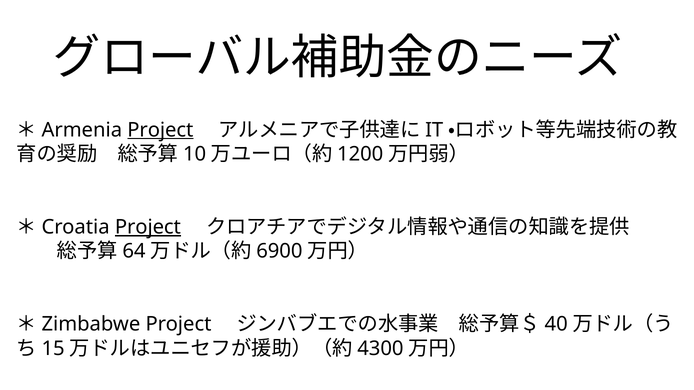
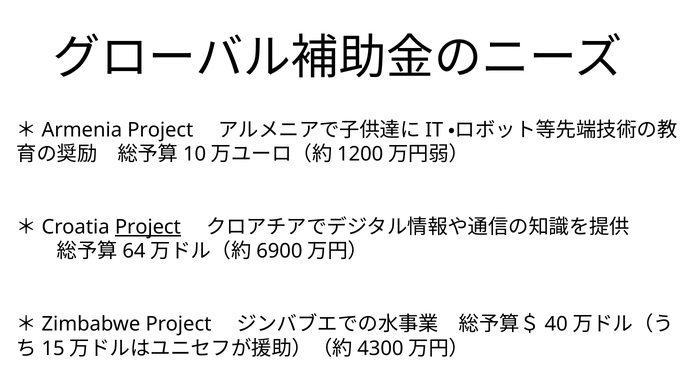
Project at (160, 130) underline: present -> none
